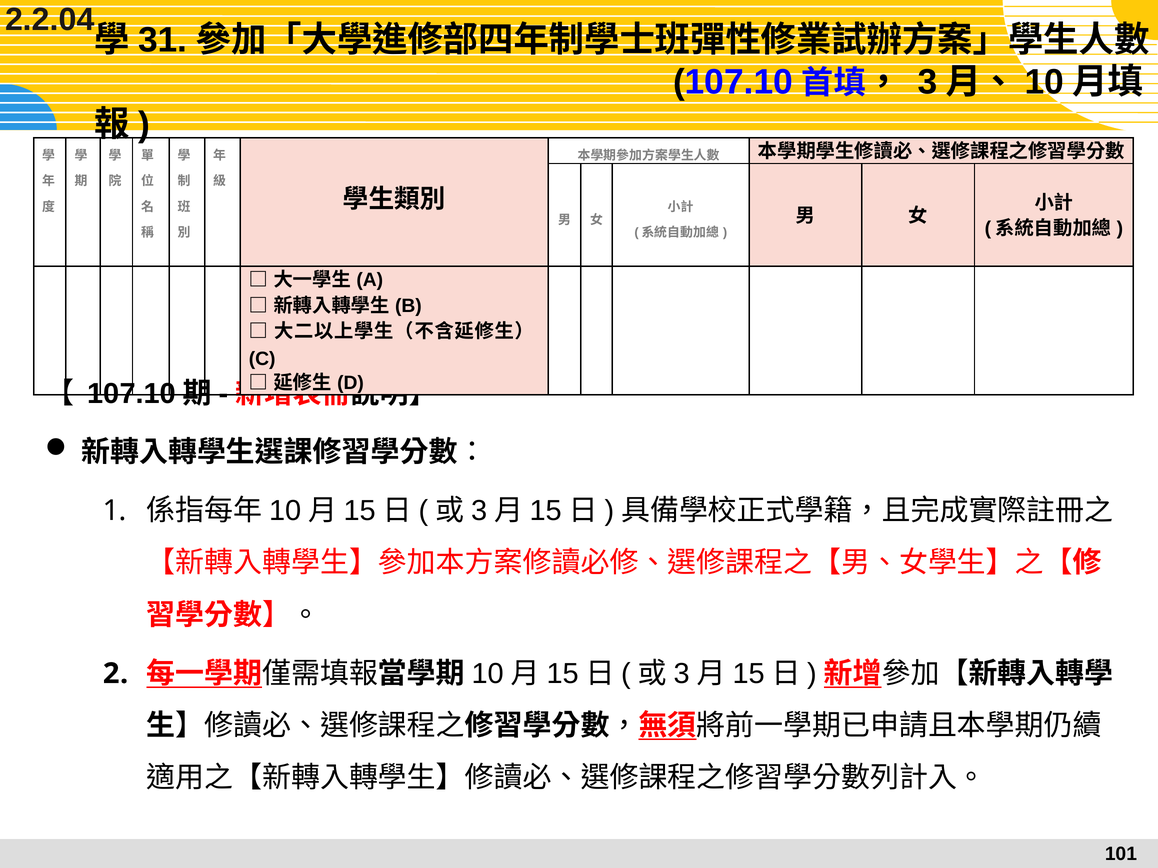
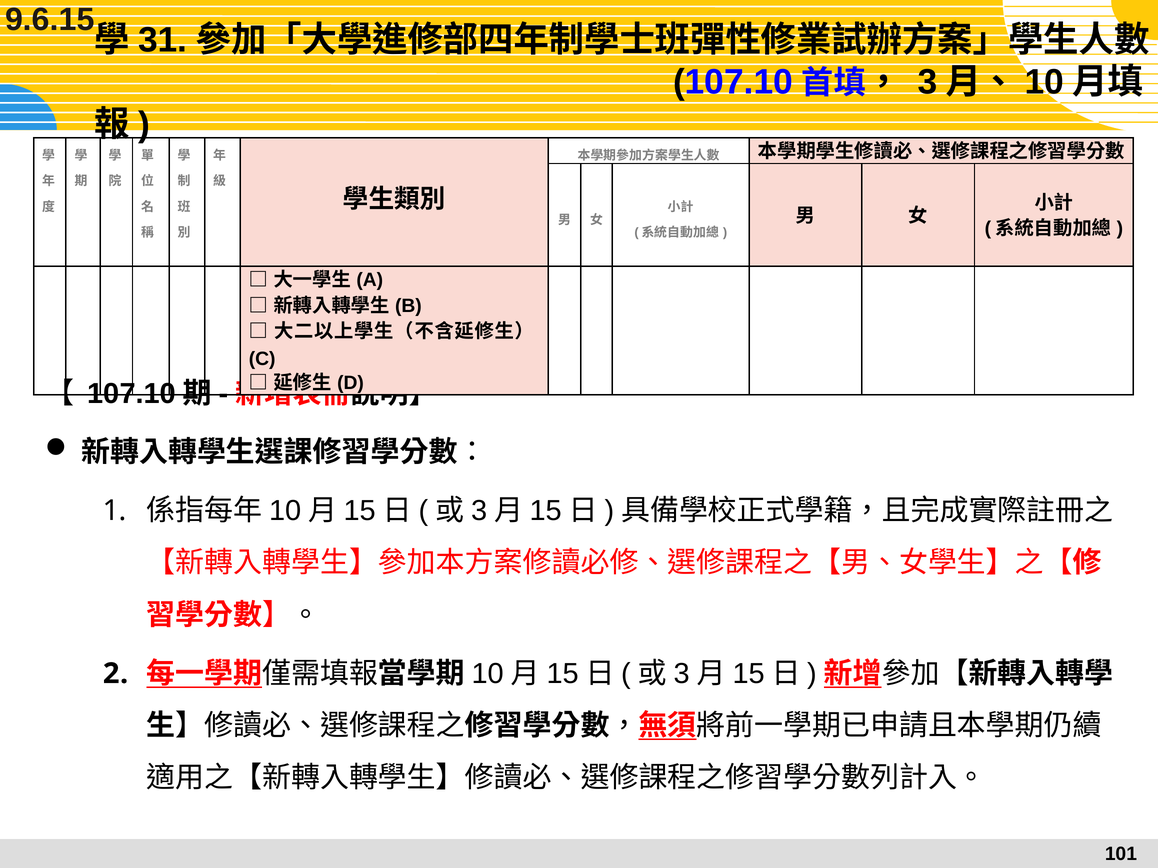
2.2.04: 2.2.04 -> 9.6.15
